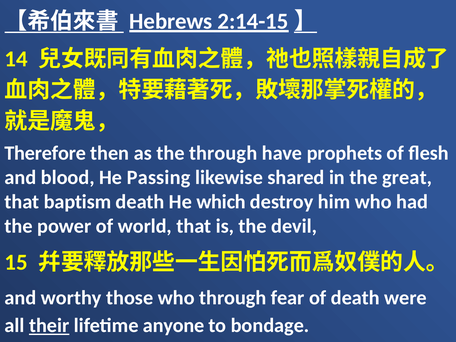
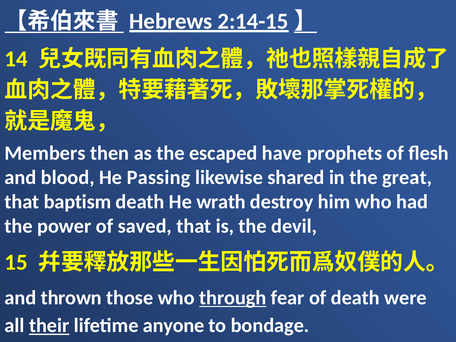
Therefore: Therefore -> Members
the through: through -> escaped
which: which -> wrath
world: world -> saved
worthy: worthy -> thrown
through at (233, 298) underline: none -> present
